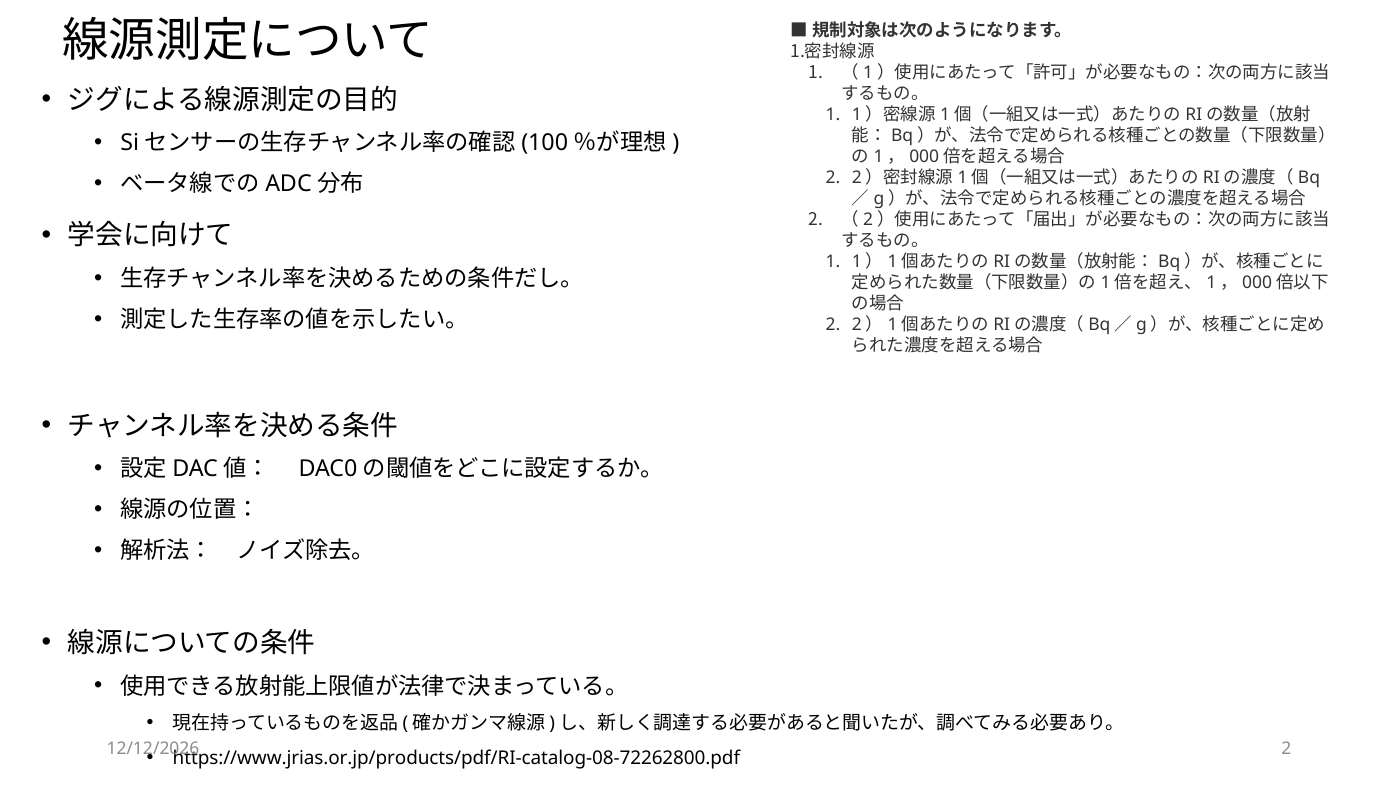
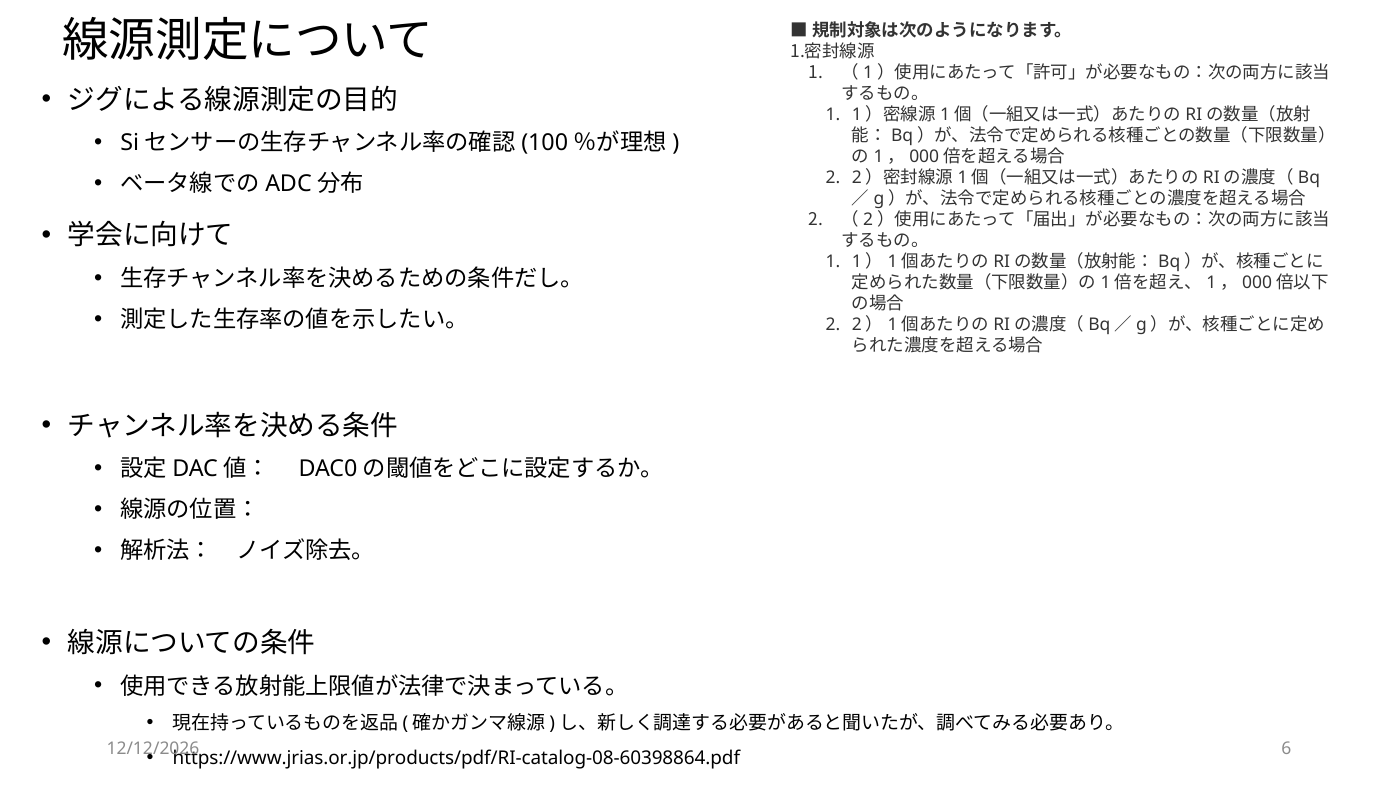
2 at (1286, 750): 2 -> 6
https://www.jrias.or.jp/products/pdf/RI-catalog-08-72262800.pdf: https://www.jrias.or.jp/products/pdf/RI-catalog-08-72262800.pdf -> https://www.jrias.or.jp/products/pdf/RI-catalog-08-60398864.pdf
